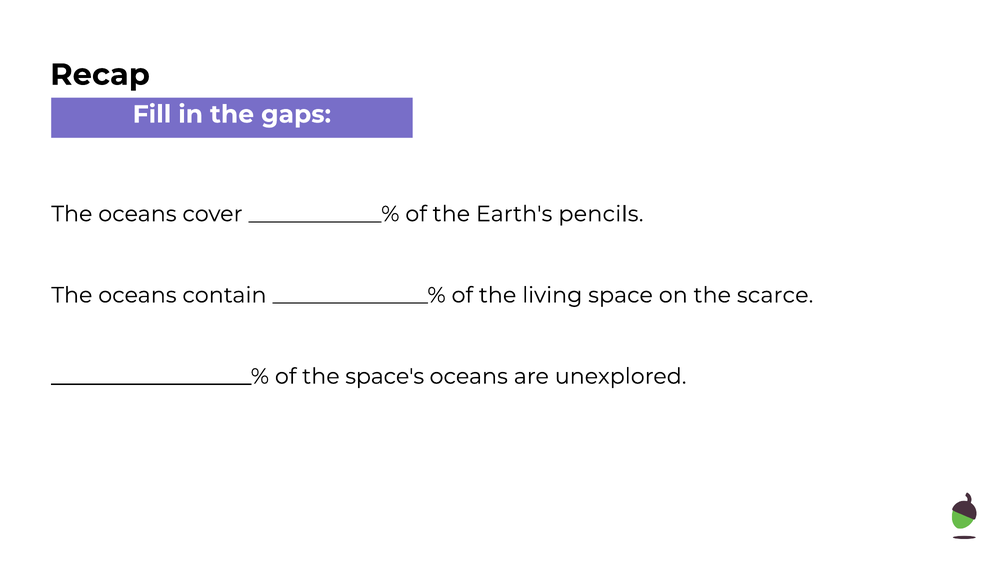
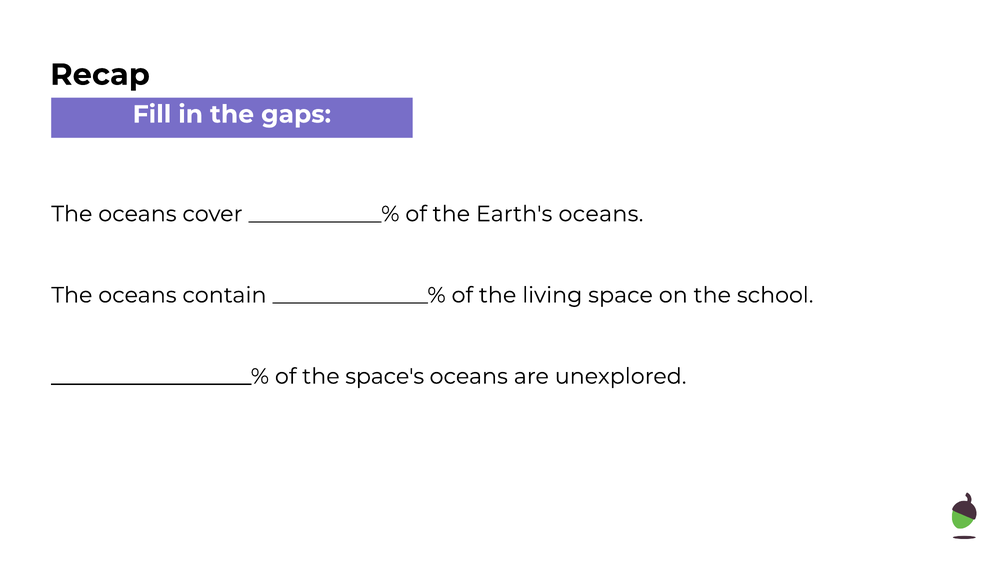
Earth's pencils: pencils -> oceans
scarce: scarce -> school
